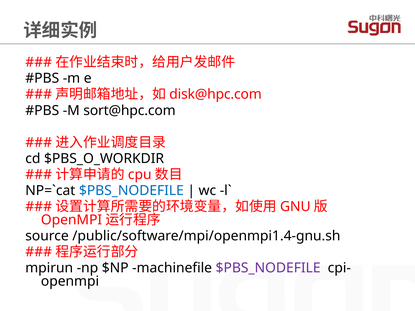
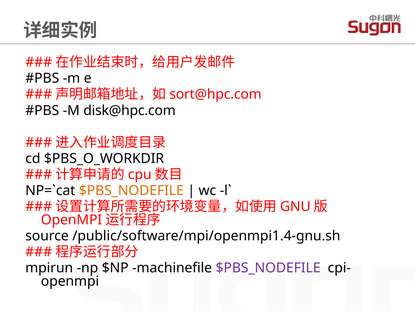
disk@hpc.com: disk@hpc.com -> sort@hpc.com
sort@hpc.com: sort@hpc.com -> disk@hpc.com
$PBS_NODEFILE at (131, 191) colour: blue -> orange
